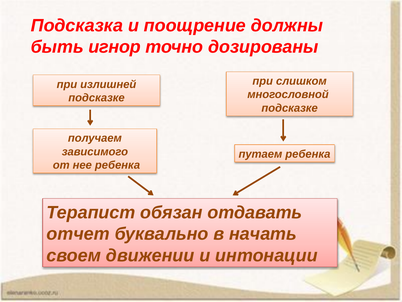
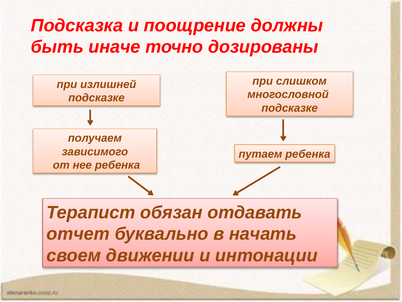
игнор: игнор -> иначе
